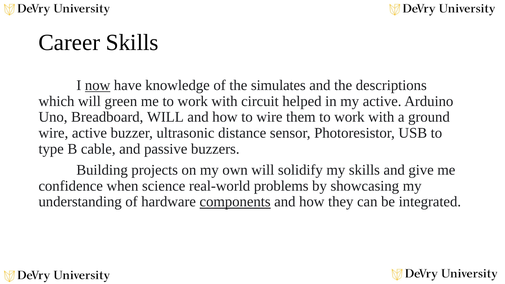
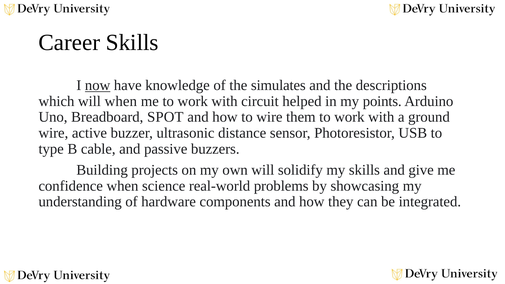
will green: green -> when
my active: active -> points
Breadboard WILL: WILL -> SPOT
components underline: present -> none
